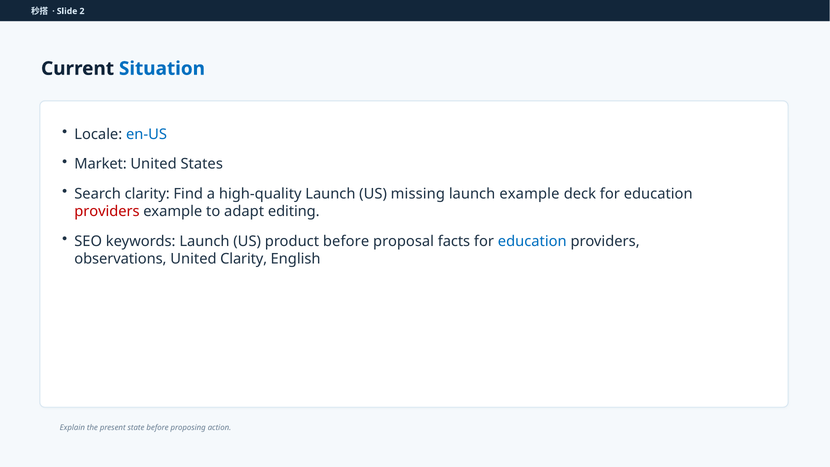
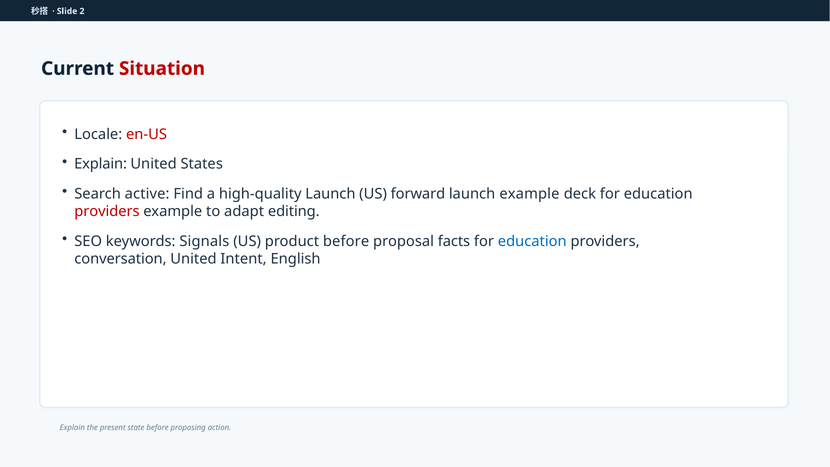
Situation colour: blue -> red
en-US colour: blue -> red
Market at (101, 164): Market -> Explain
Search clarity: clarity -> active
missing: missing -> forward
keywords Launch: Launch -> Signals
observations: observations -> conversation
United Clarity: Clarity -> Intent
